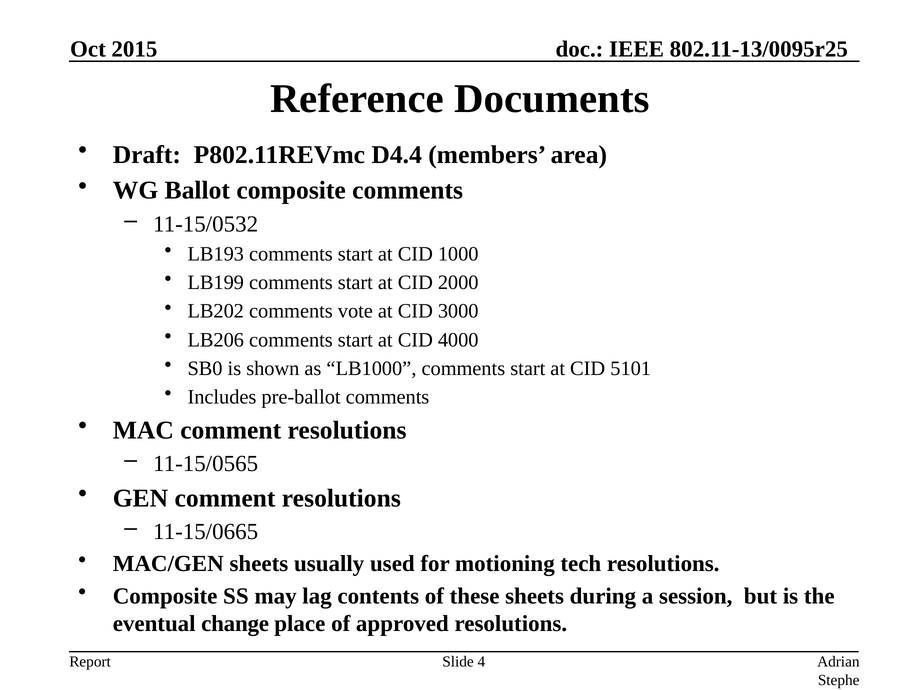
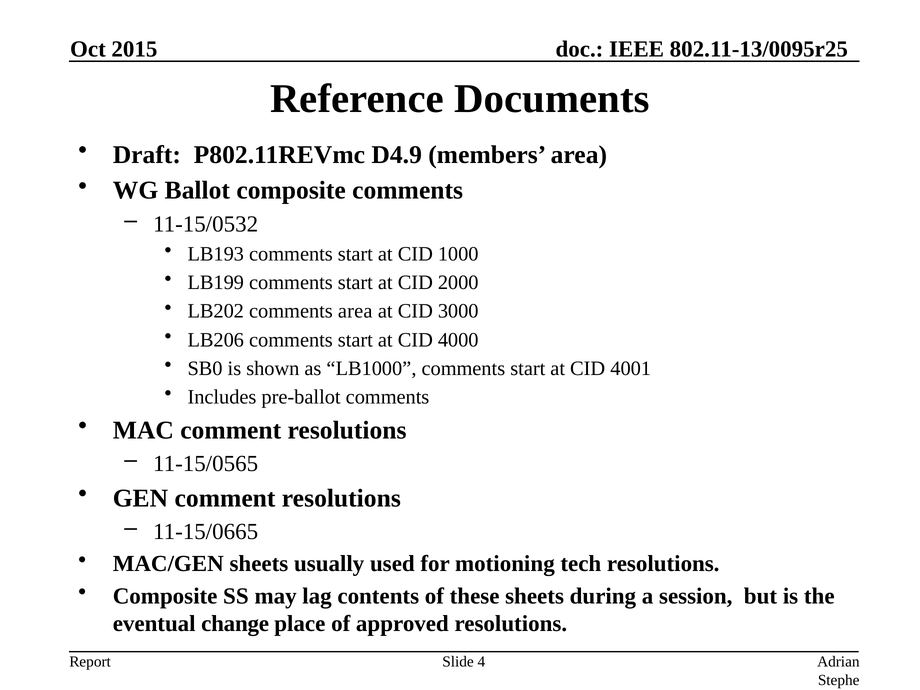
D4.4: D4.4 -> D4.9
comments vote: vote -> area
5101: 5101 -> 4001
